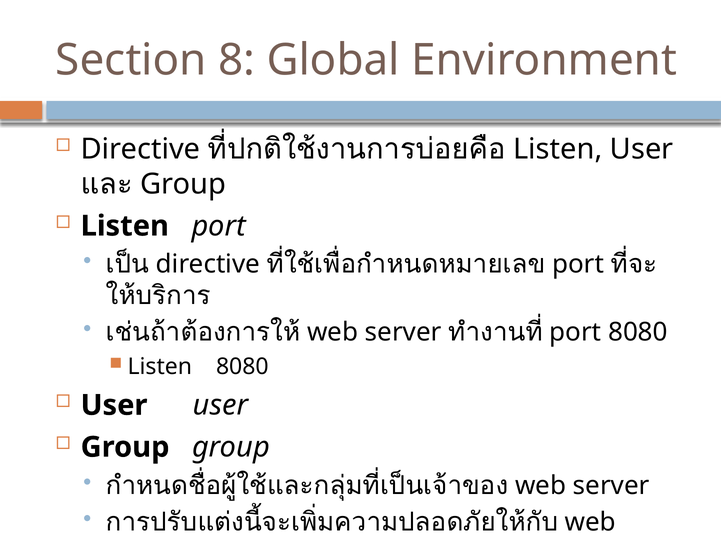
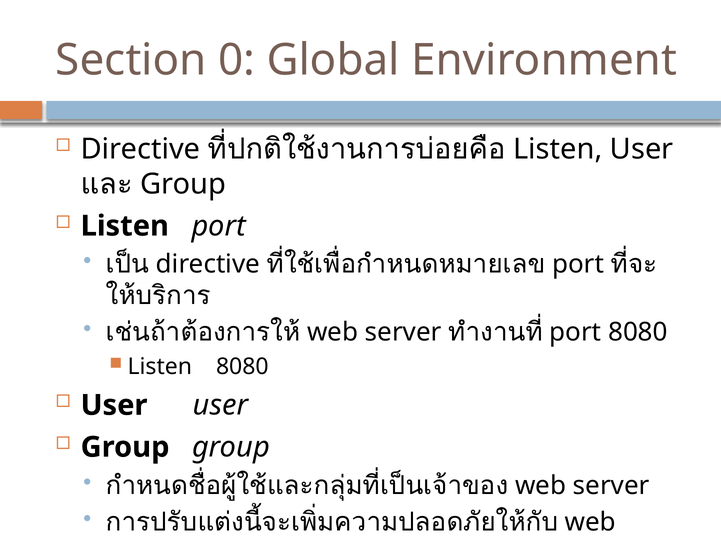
8: 8 -> 0
